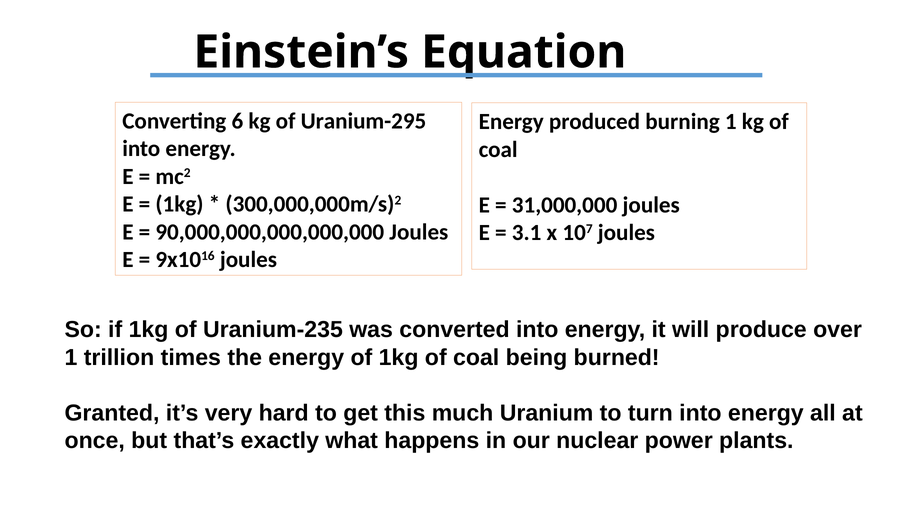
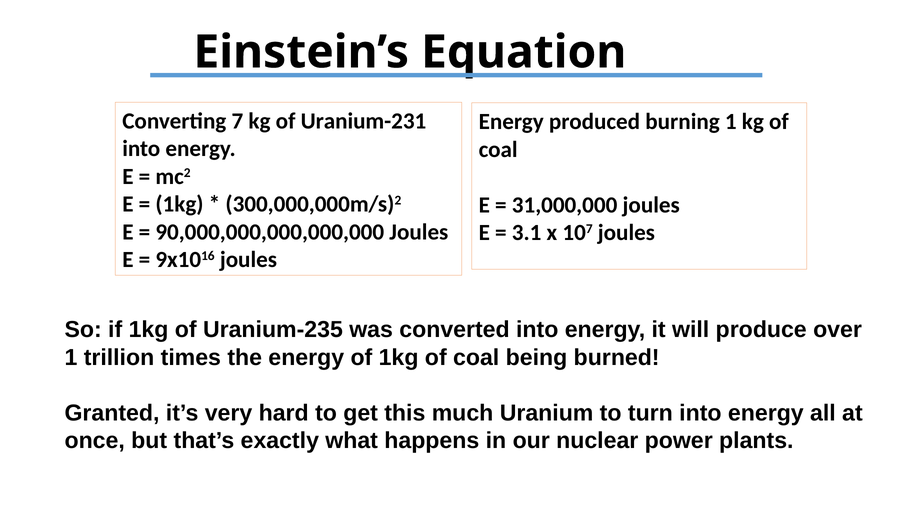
6: 6 -> 7
Uranium-295: Uranium-295 -> Uranium-231
